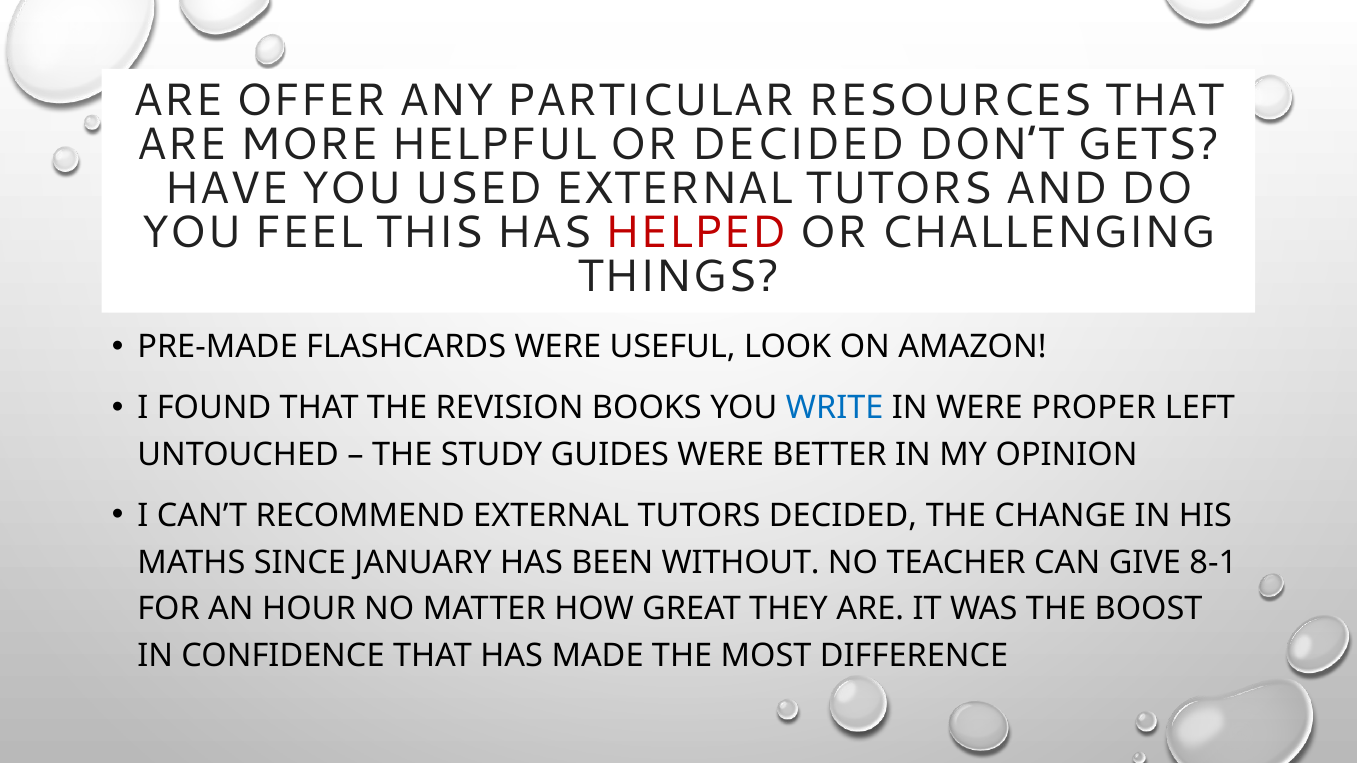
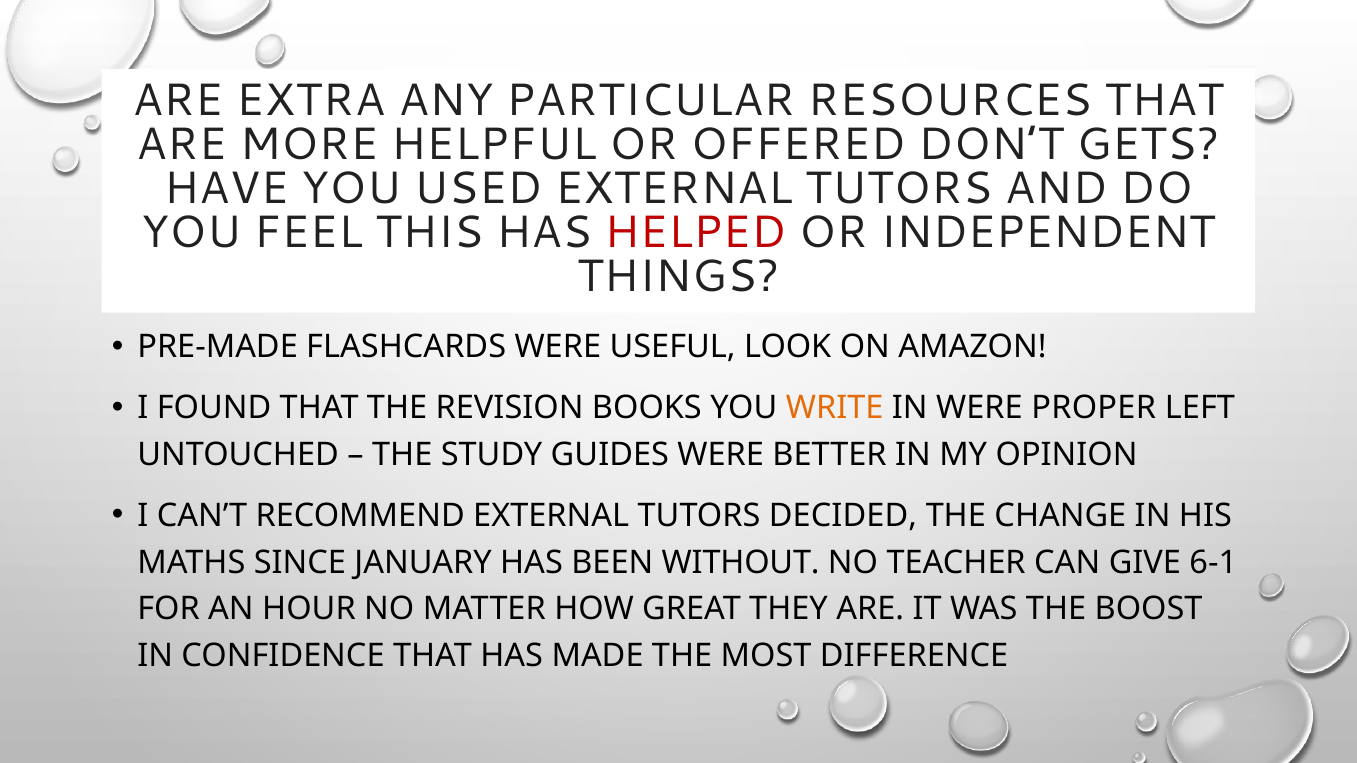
OFFER: OFFER -> EXTRA
OR DECIDED: DECIDED -> OFFERED
CHALLENGING: CHALLENGING -> INDEPENDENT
WRITE colour: blue -> orange
8-1: 8-1 -> 6-1
